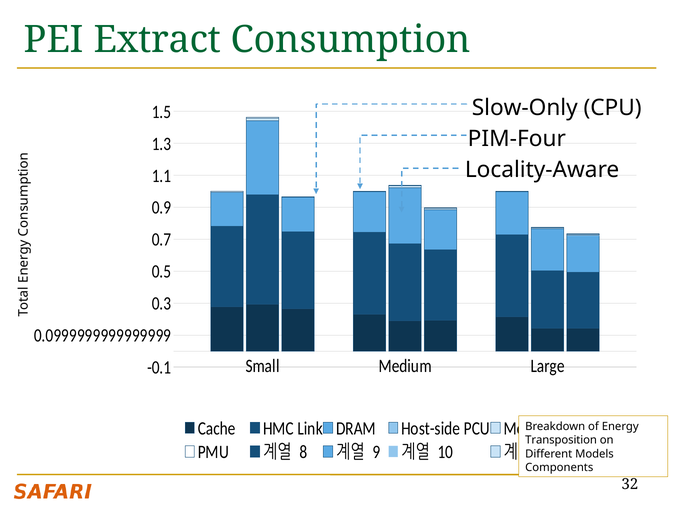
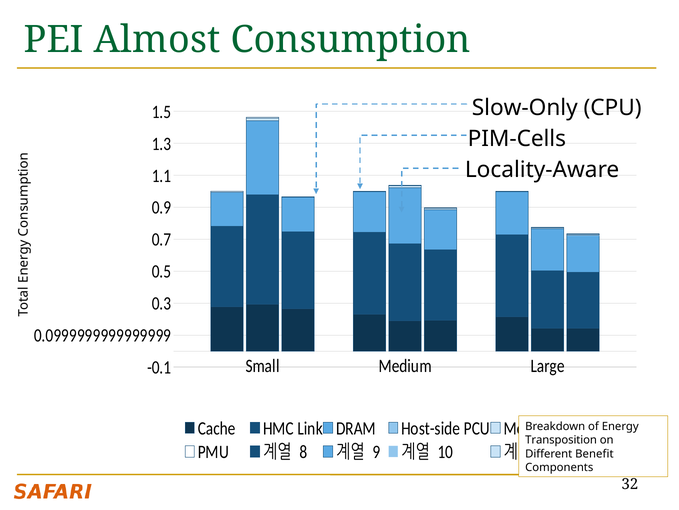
Extract: Extract -> Almost
PIM-Four: PIM-Four -> PIM-Cells
Models: Models -> Benefit
